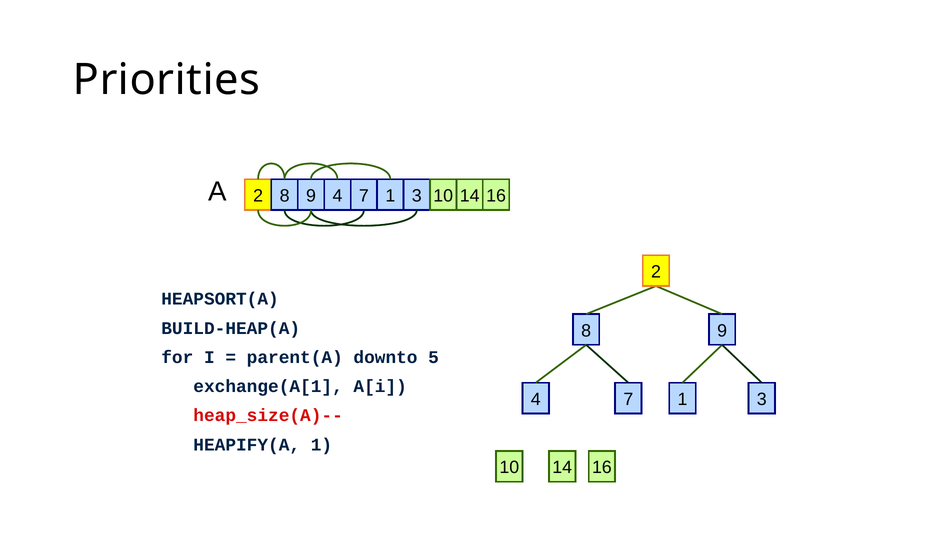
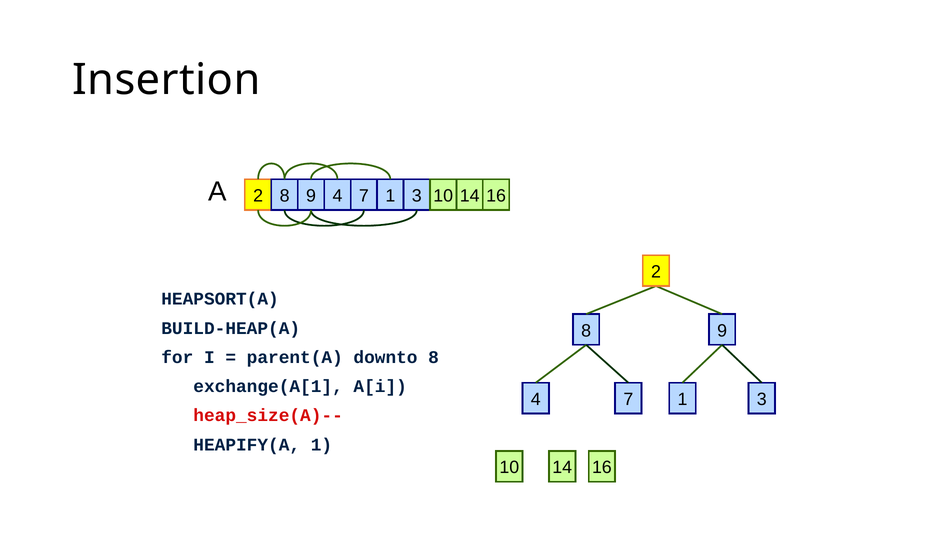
Priorities: Priorities -> Insertion
downto 5: 5 -> 8
